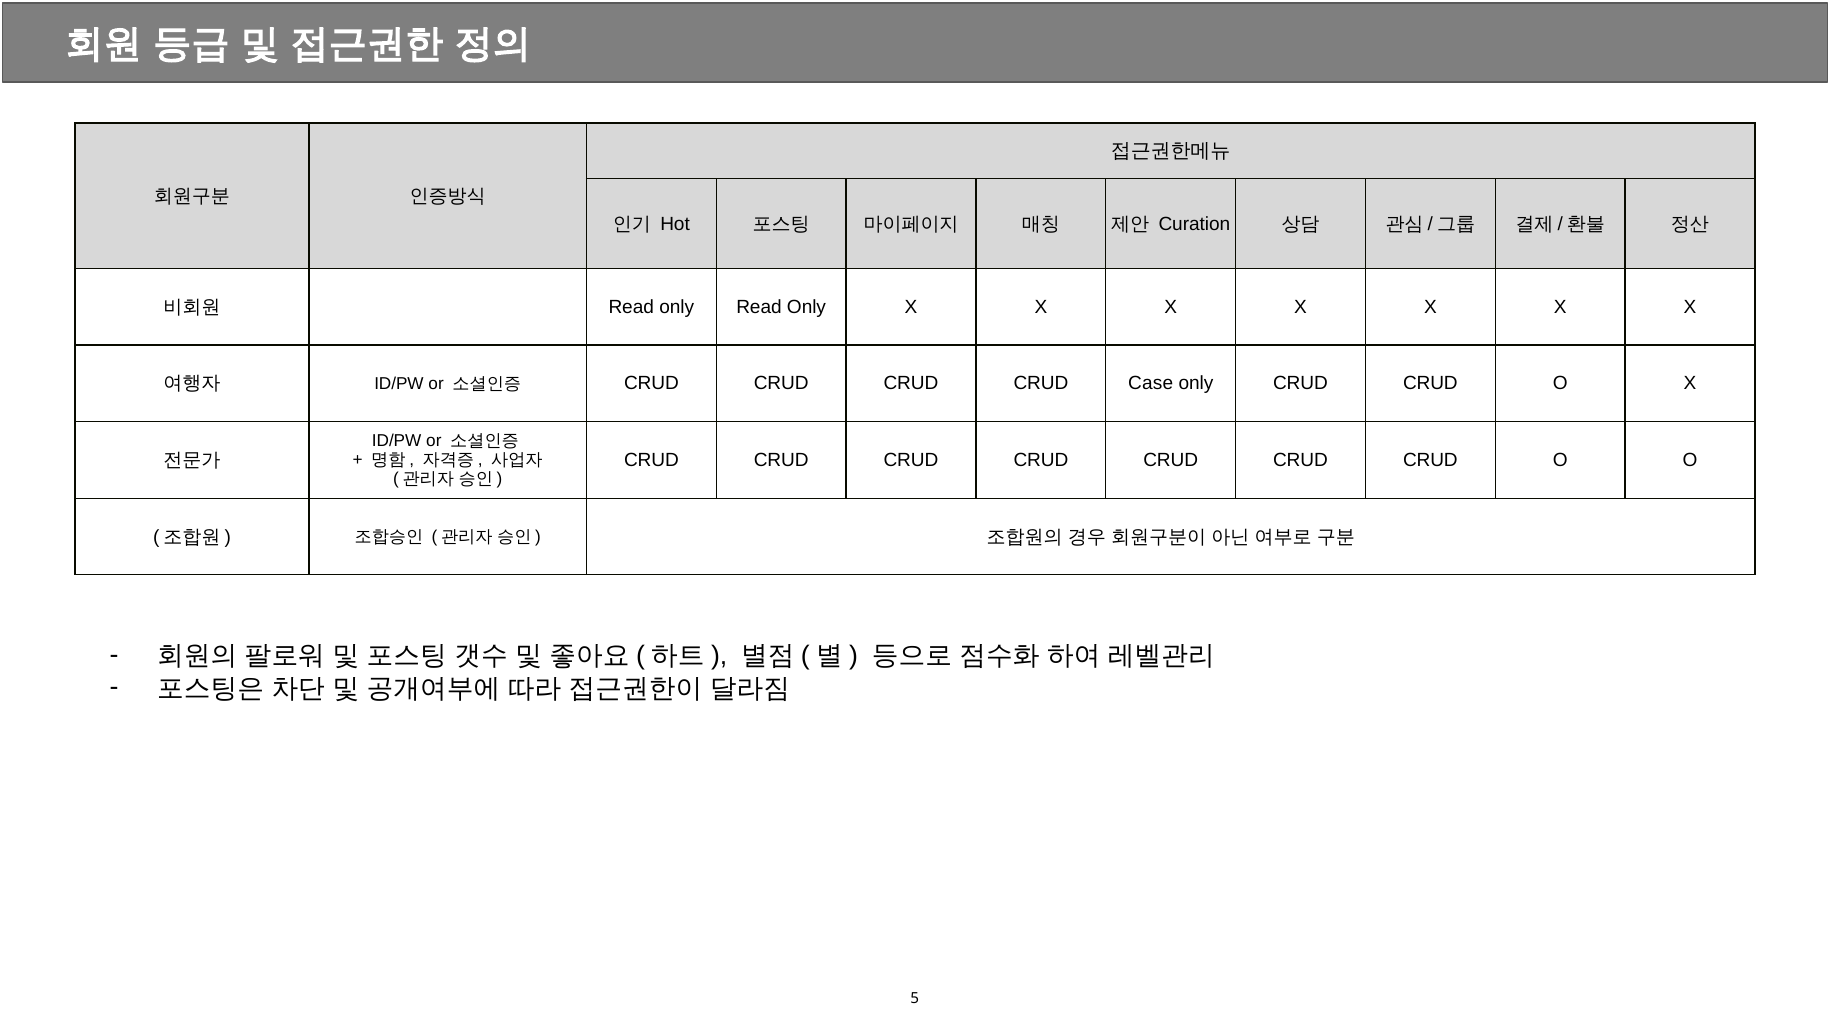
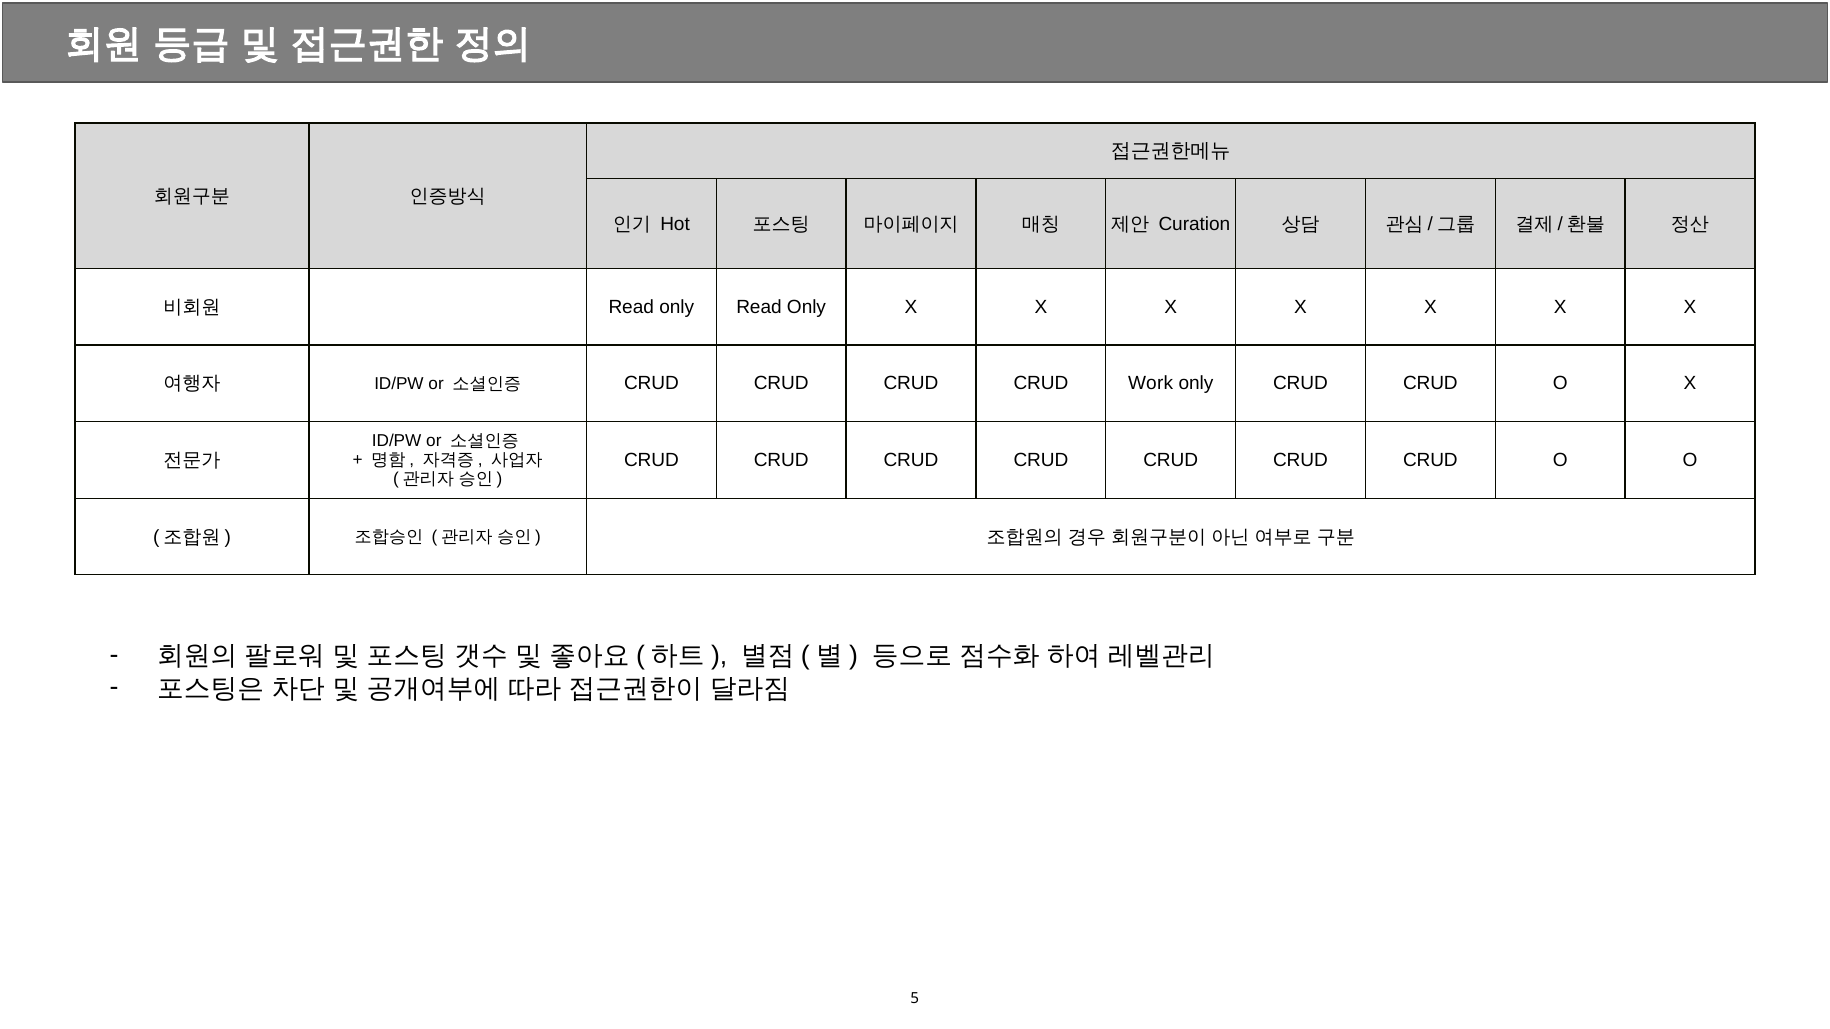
Case: Case -> Work
